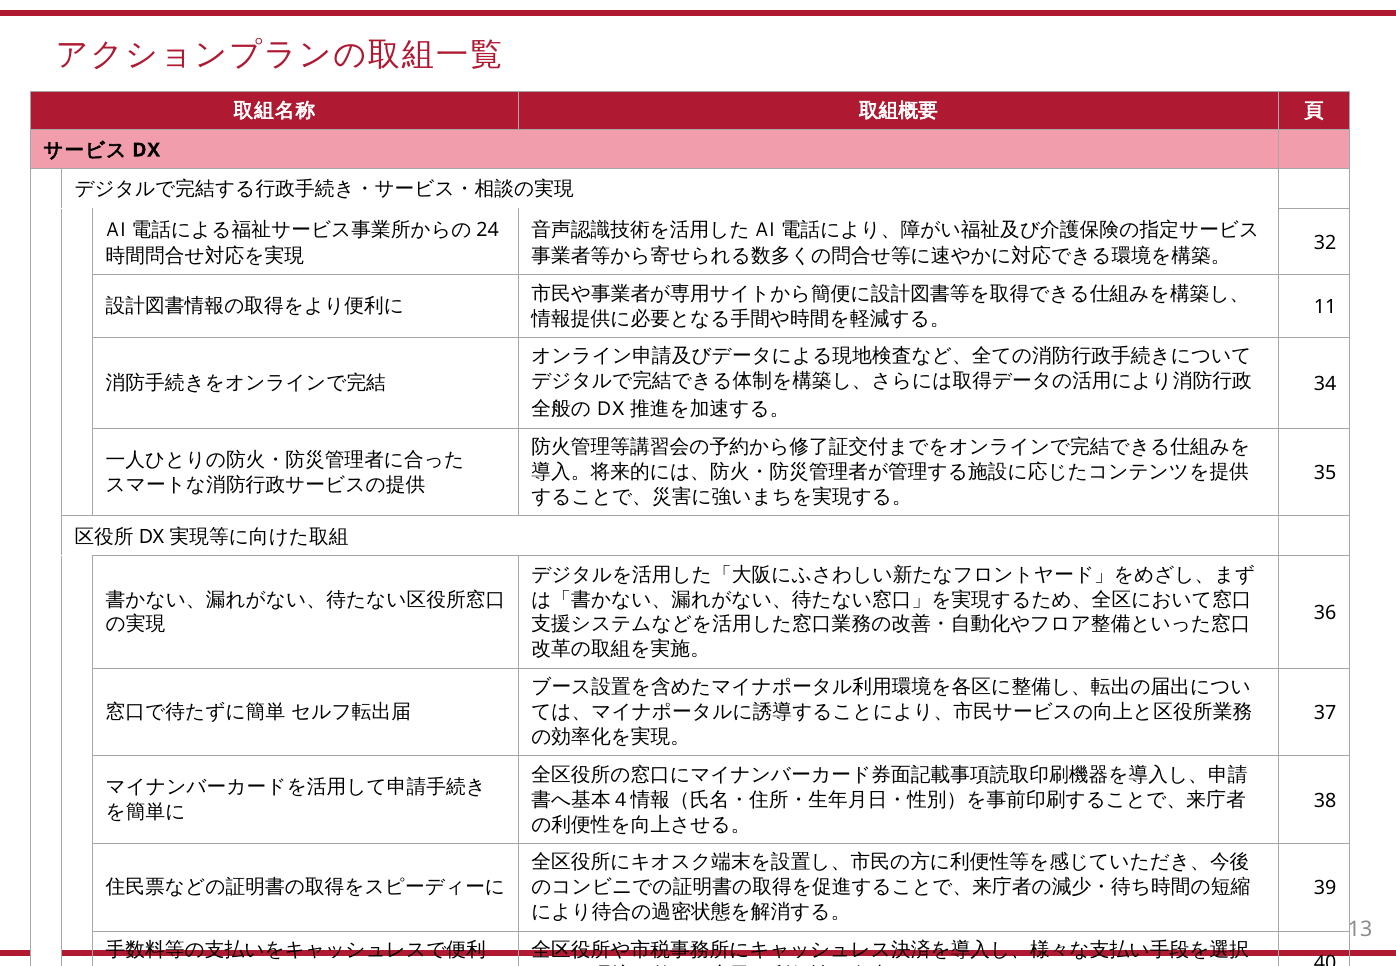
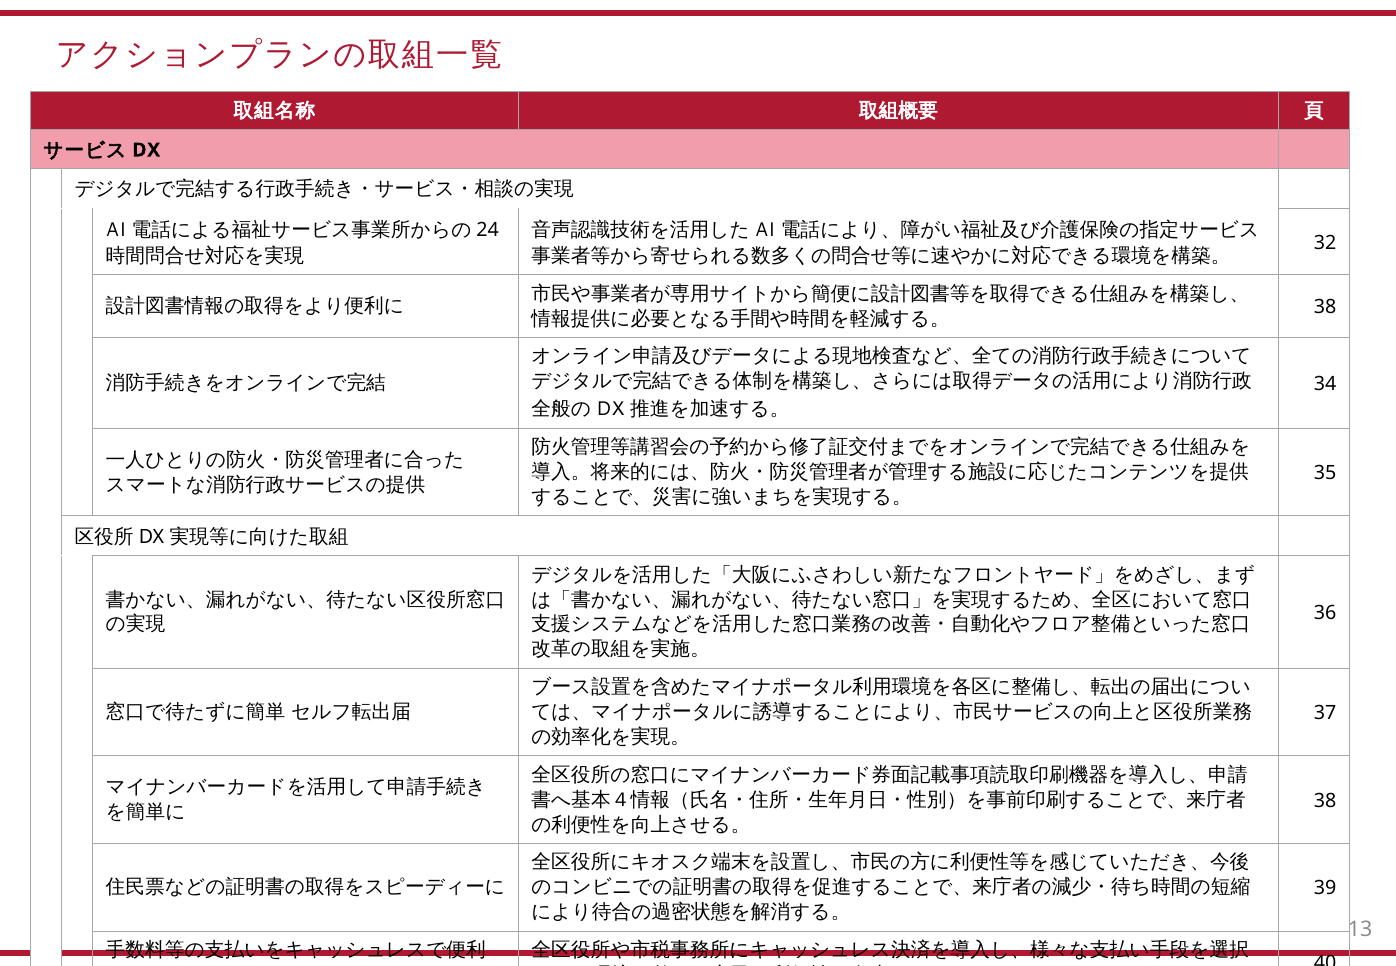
11 at (1325, 307): 11 -> 38
